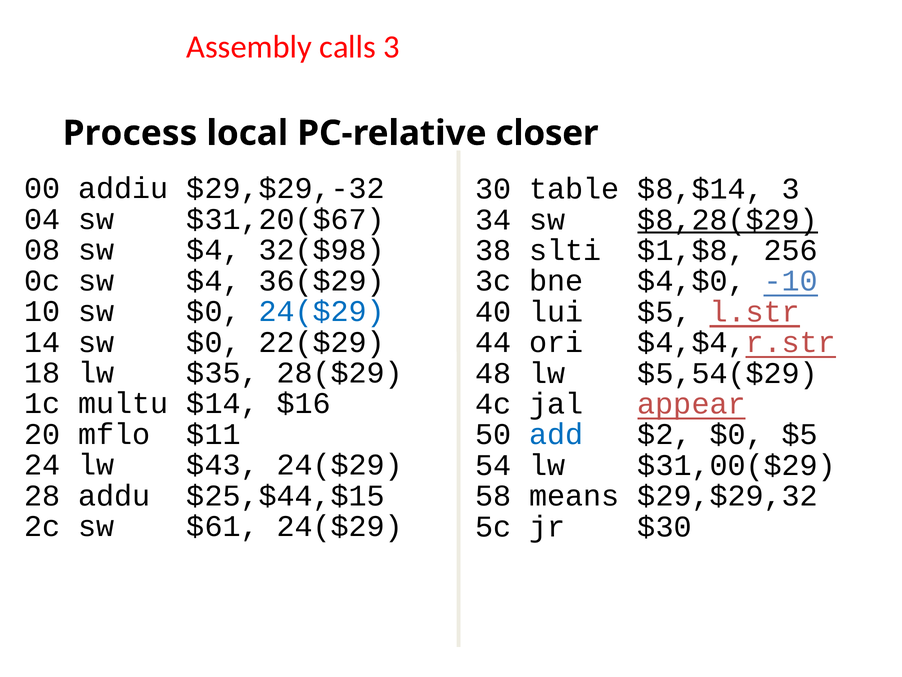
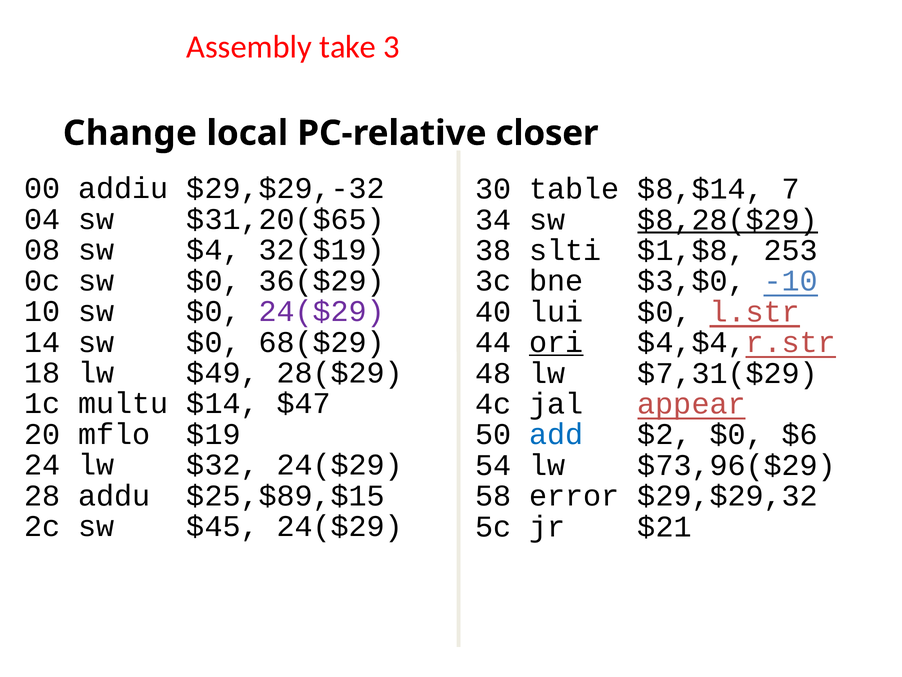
calls: calls -> take
Process: Process -> Change
$8,$14 3: 3 -> 7
$31,20($67: $31,20($67 -> $31,20($65
32($98: 32($98 -> 32($19
256: 256 -> 253
0c sw $4: $4 -> $0
$4,$0: $4,$0 -> $3,$0
24($29 at (322, 311) colour: blue -> purple
lui $5: $5 -> $0
22($29: 22($29 -> 68($29
ori underline: none -> present
$35: $35 -> $49
$5,54($29: $5,54($29 -> $7,31($29
$16: $16 -> $47
$11: $11 -> $19
$0 $5: $5 -> $6
$43: $43 -> $32
$31,00($29: $31,00($29 -> $73,96($29
$25,$44,$15: $25,$44,$15 -> $25,$89,$15
means: means -> error
$61: $61 -> $45
$30: $30 -> $21
